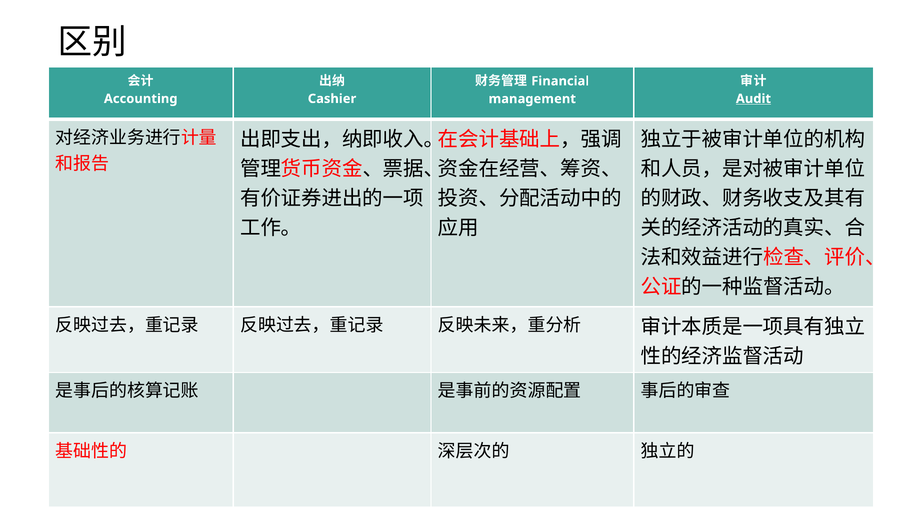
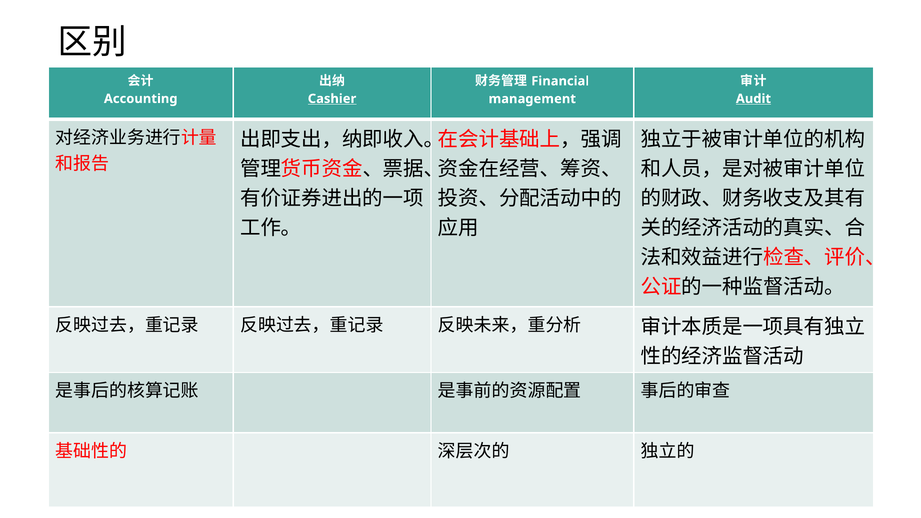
Cashier underline: none -> present
